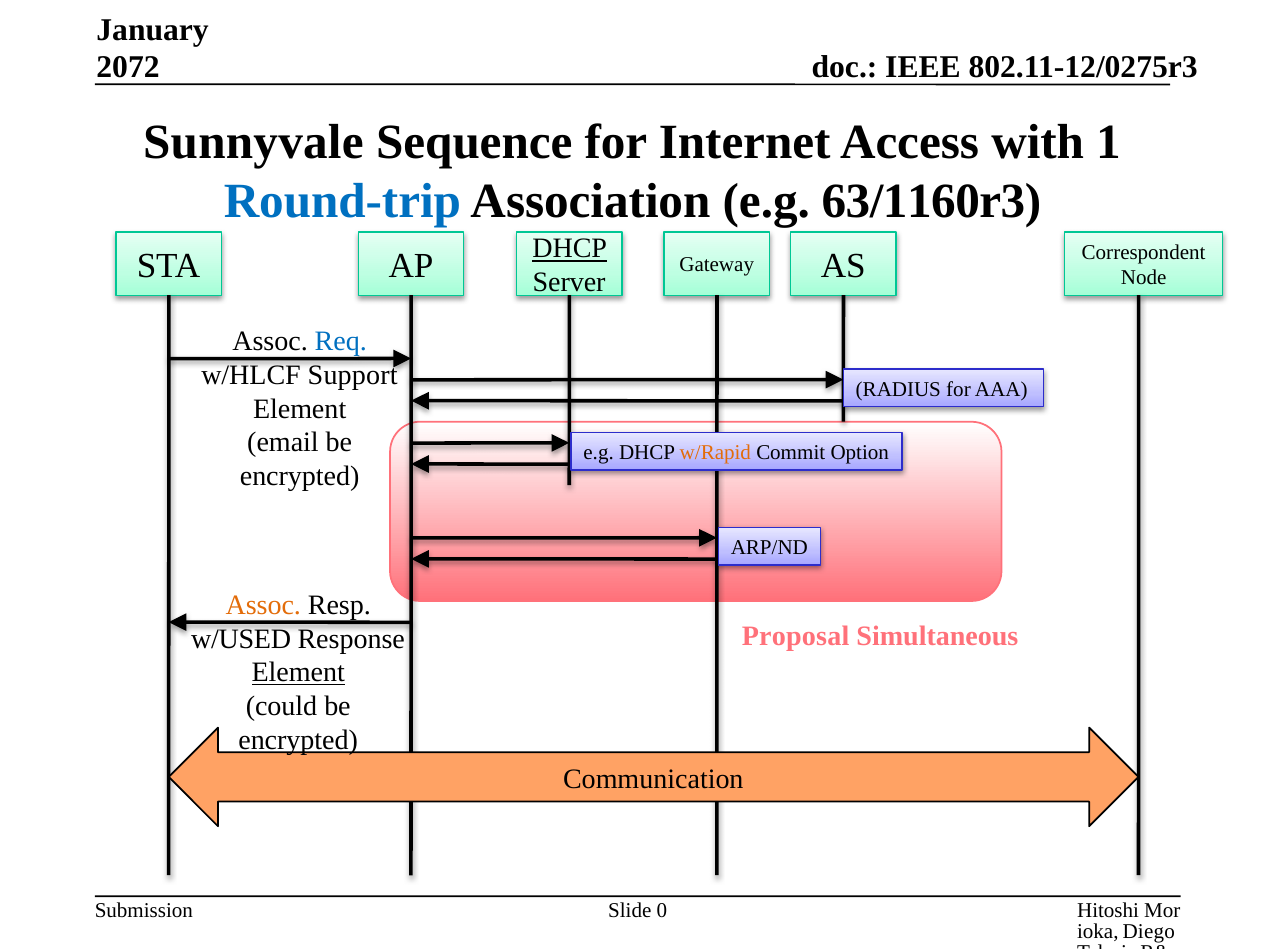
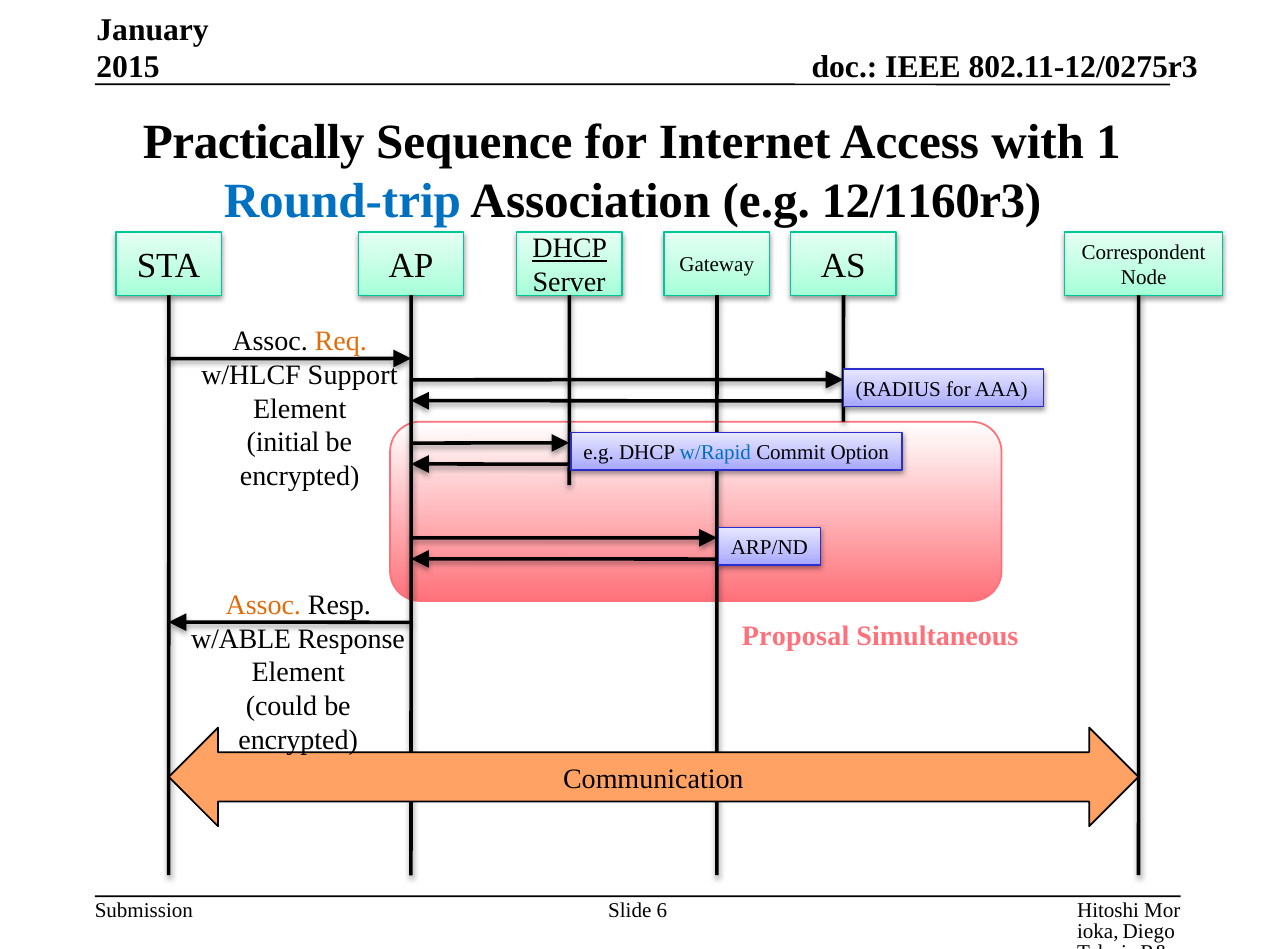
2072: 2072 -> 2015
Sunnyvale: Sunnyvale -> Practically
63/1160r3: 63/1160r3 -> 12/1160r3
Req colour: blue -> orange
email: email -> initial
w/Rapid colour: orange -> blue
w/USED: w/USED -> w/ABLE
Element at (298, 672) underline: present -> none
0: 0 -> 6
